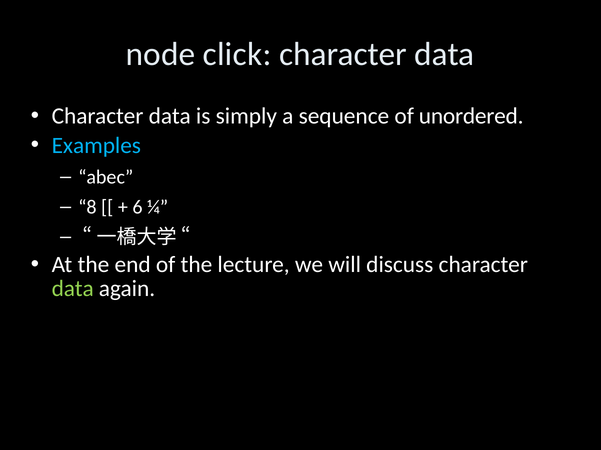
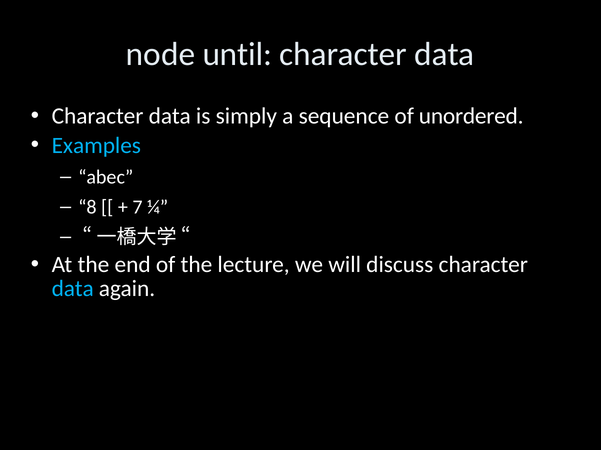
click: click -> until
6: 6 -> 7
data at (73, 289) colour: light green -> light blue
